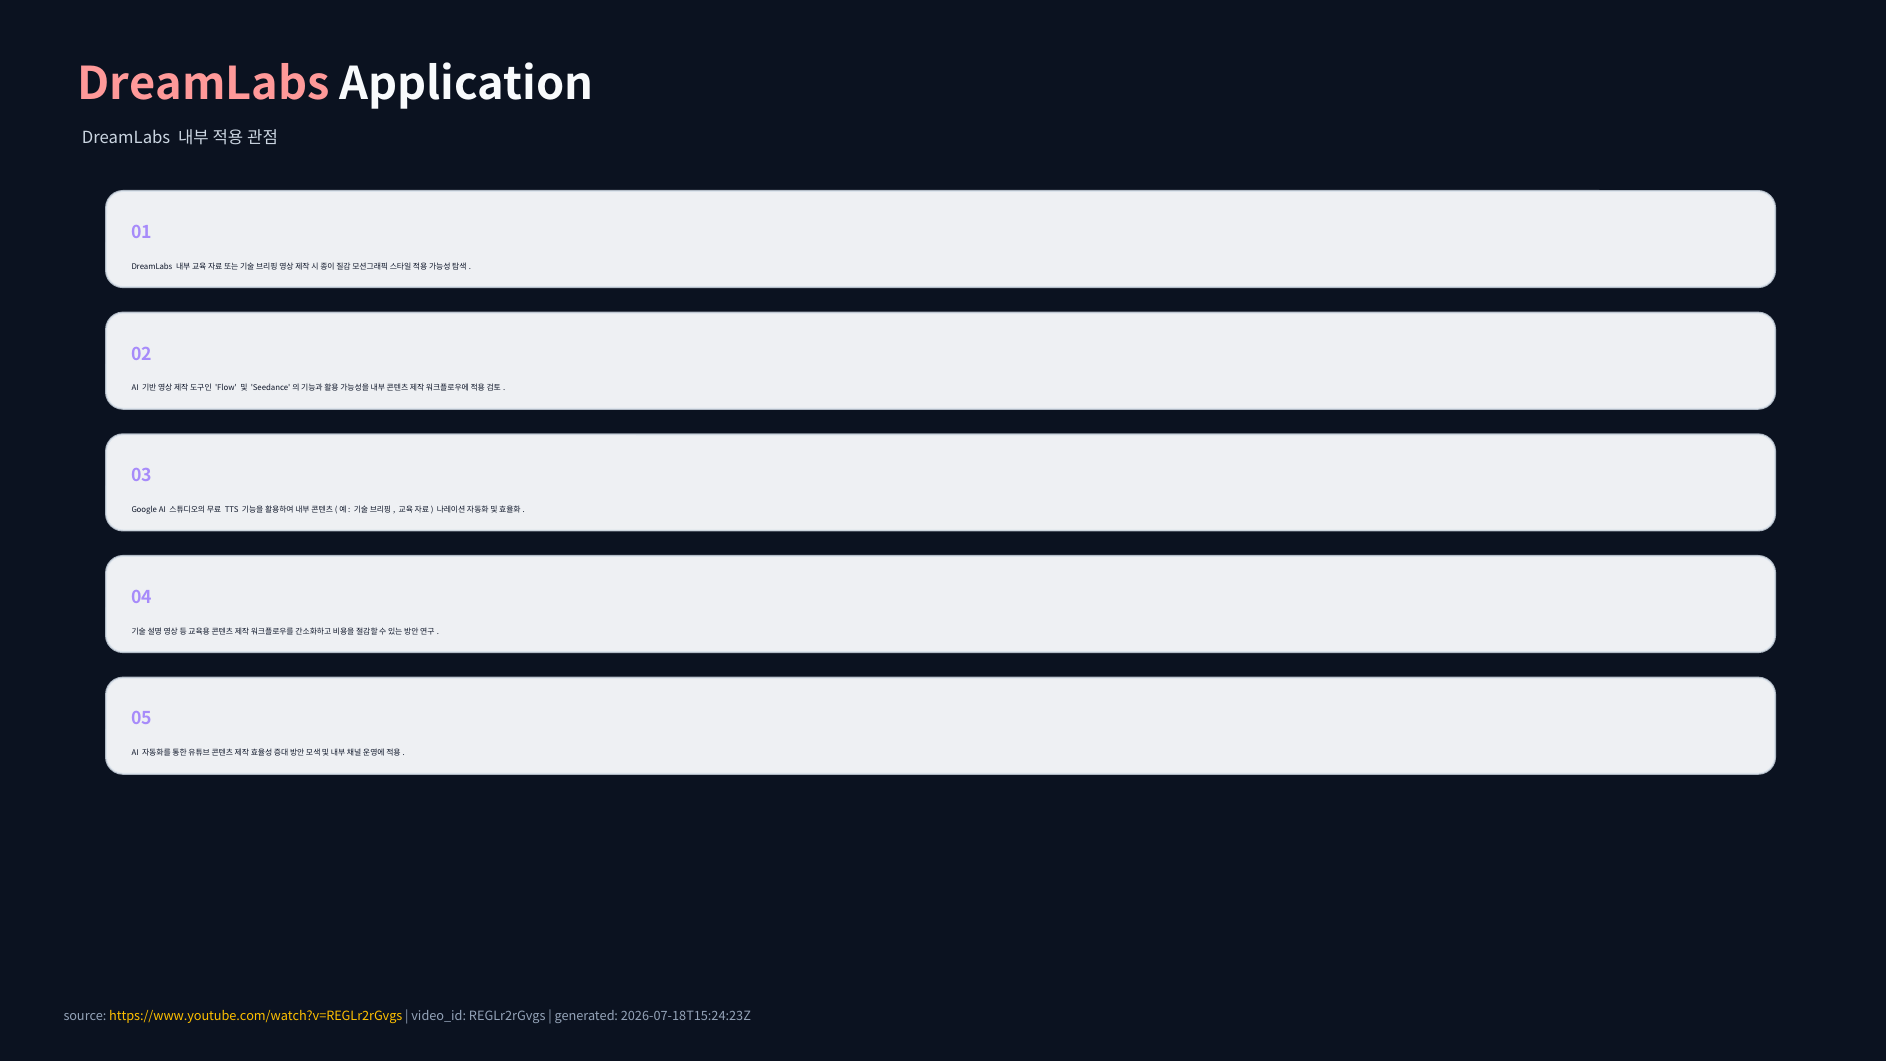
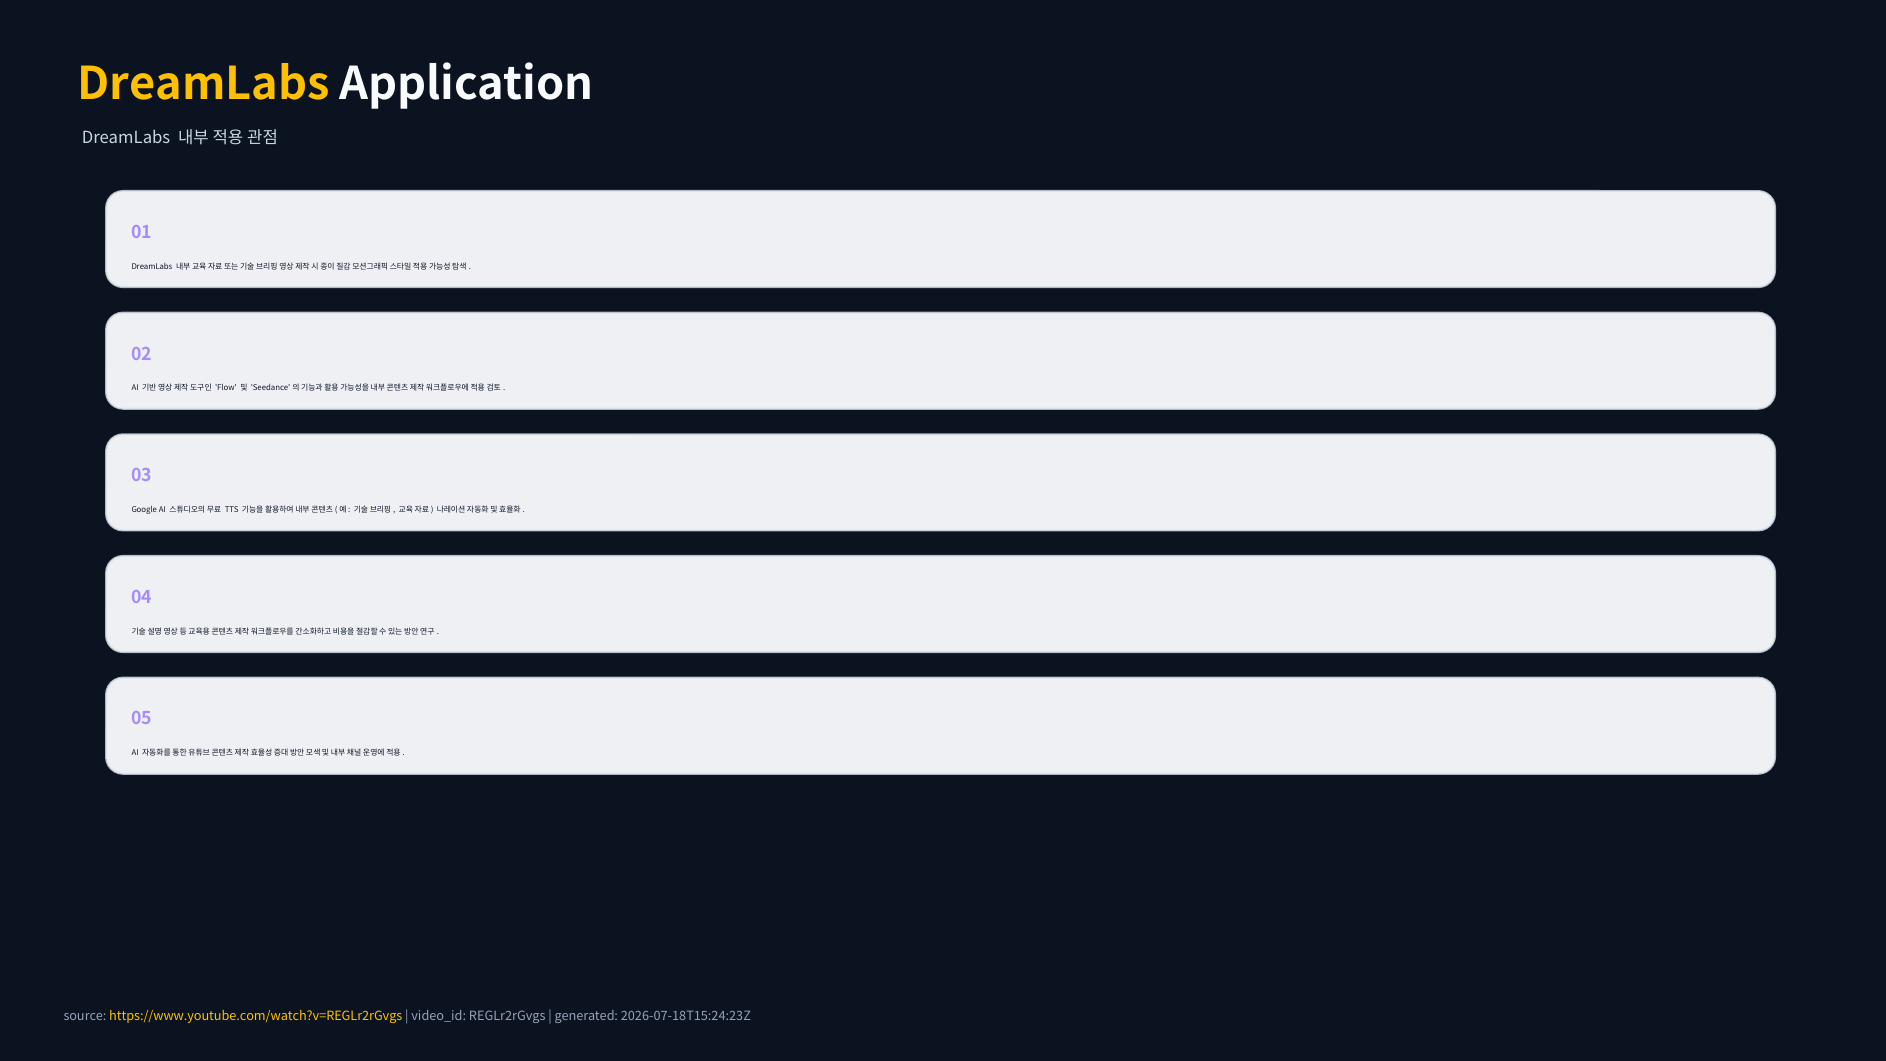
DreamLabs at (204, 84) colour: pink -> yellow
